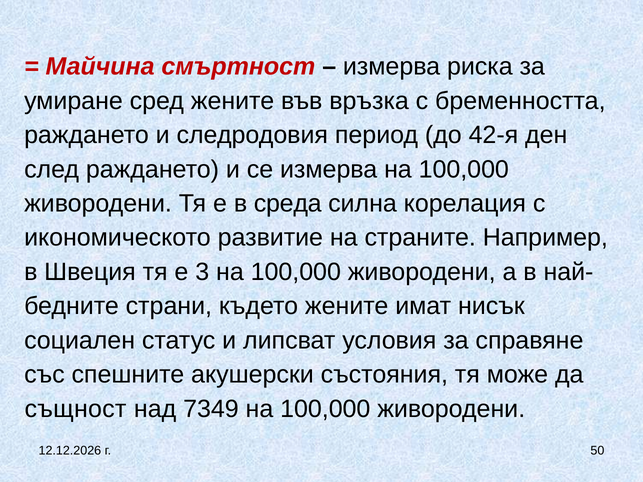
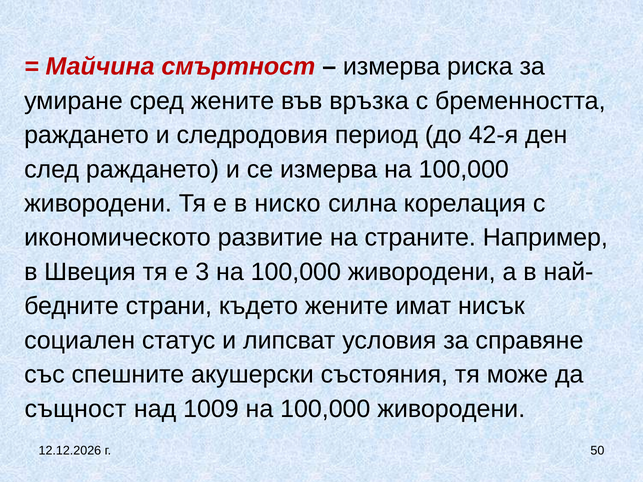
среда: среда -> ниско
7349: 7349 -> 1009
